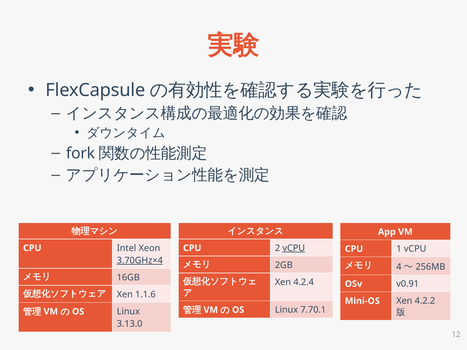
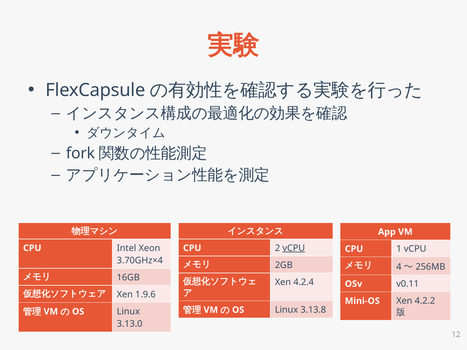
3.70GHz×4 underline: present -> none
v0.91: v0.91 -> v0.11
1.1.6: 1.1.6 -> 1.9.6
7.70.1: 7.70.1 -> 3.13.8
